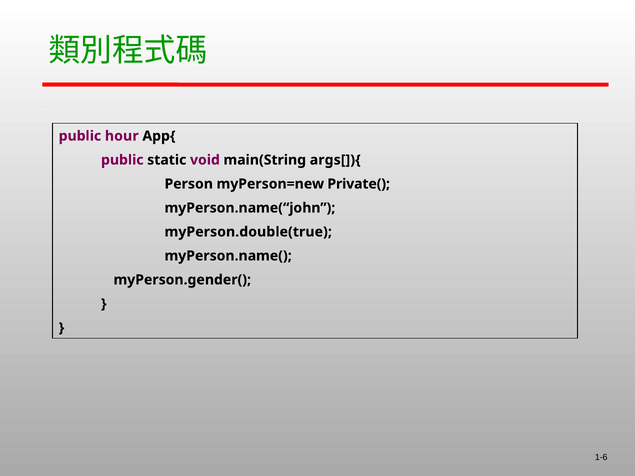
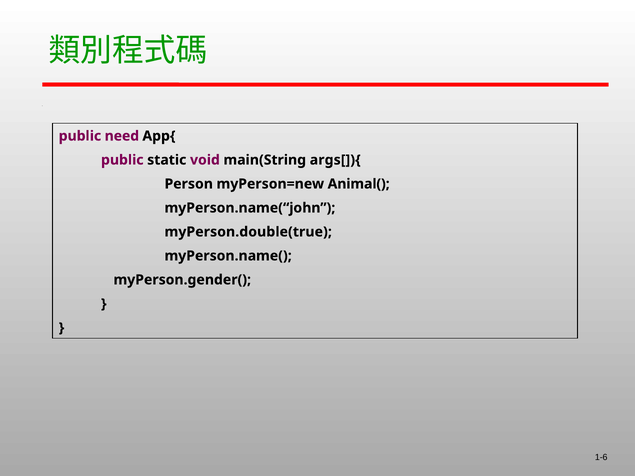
hour: hour -> need
Private(: Private( -> Animal(
